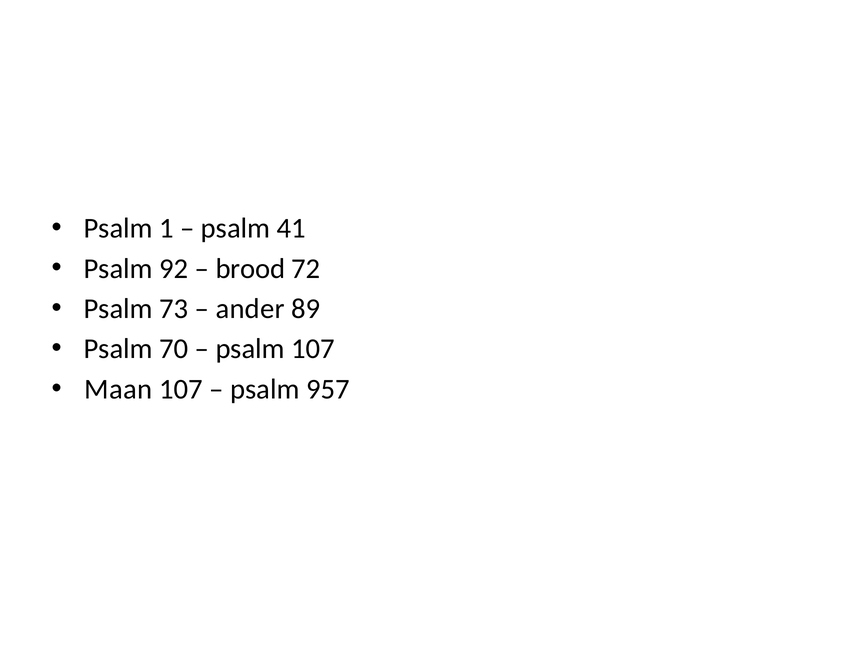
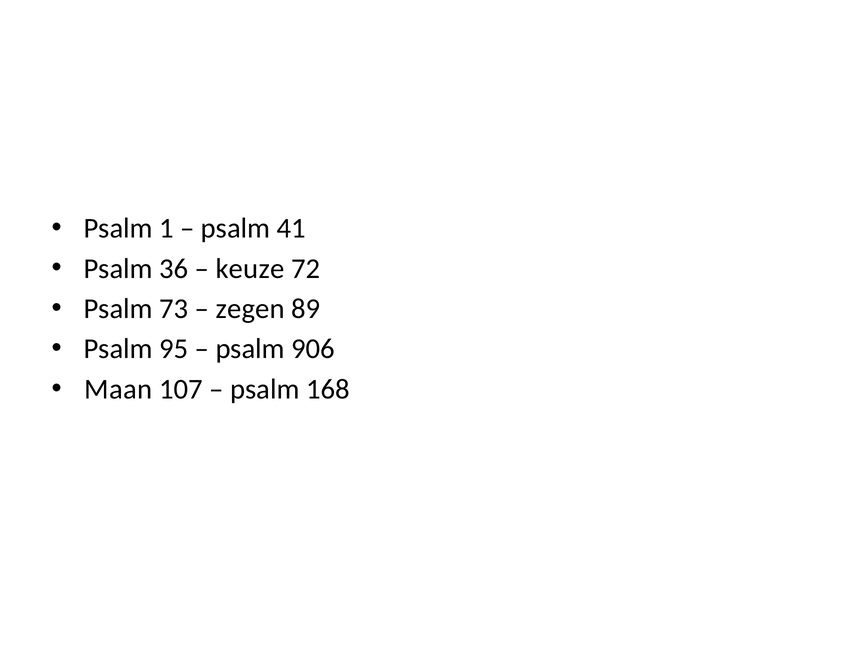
92: 92 -> 36
brood: brood -> keuze
ander: ander -> zegen
70: 70 -> 95
psalm 107: 107 -> 906
957: 957 -> 168
